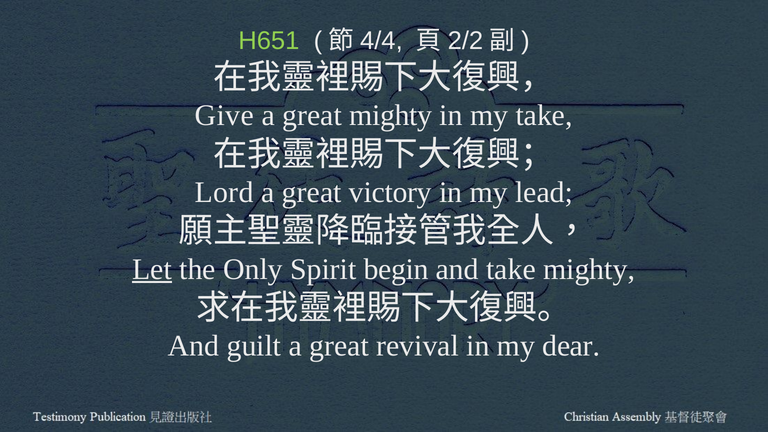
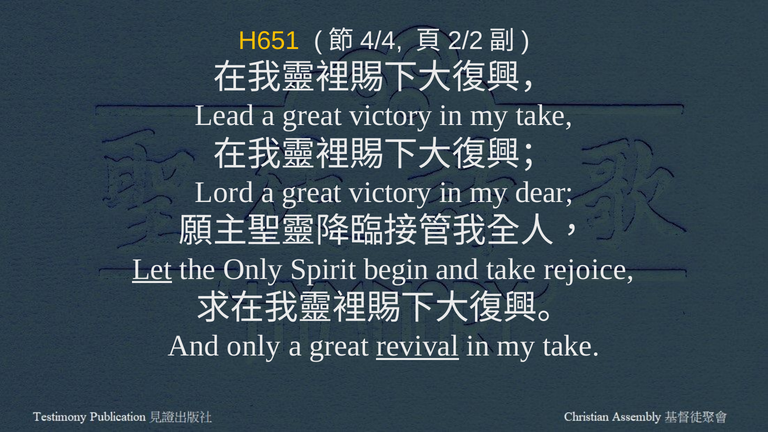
H651 colour: light green -> yellow
Give: Give -> Lead
mighty at (391, 116): mighty -> victory
lead: lead -> dear
take mighty: mighty -> rejoice
And guilt: guilt -> only
revival underline: none -> present
dear at (571, 346): dear -> take
